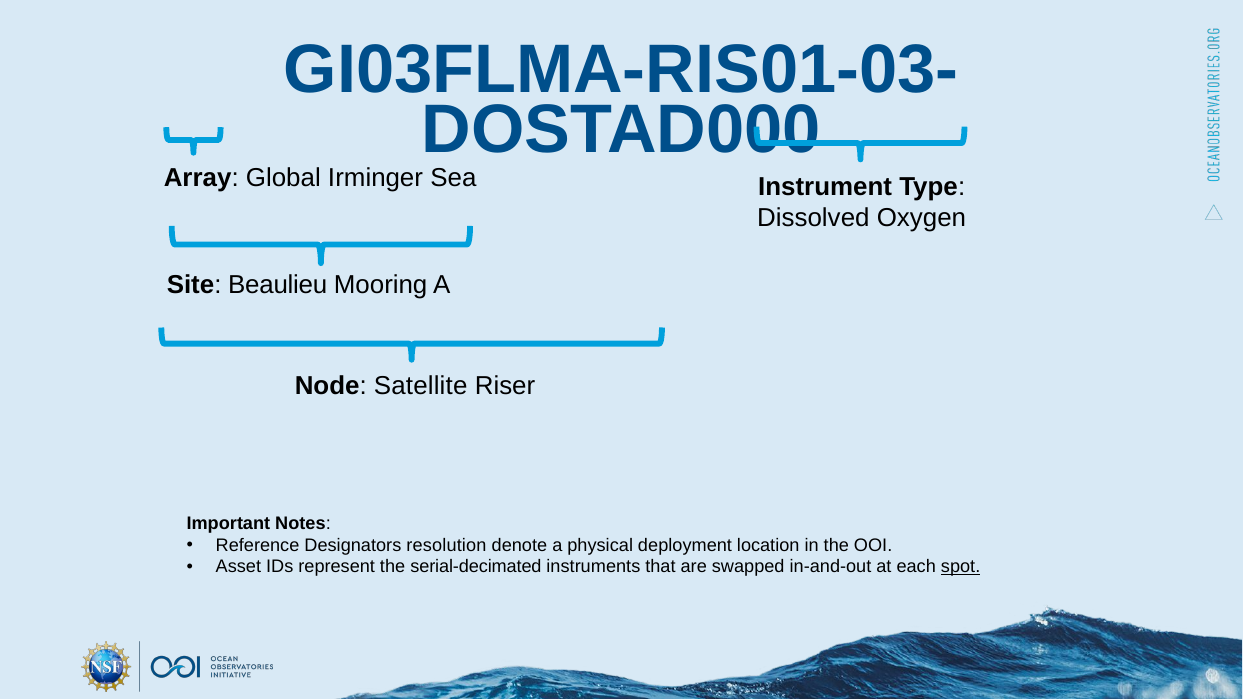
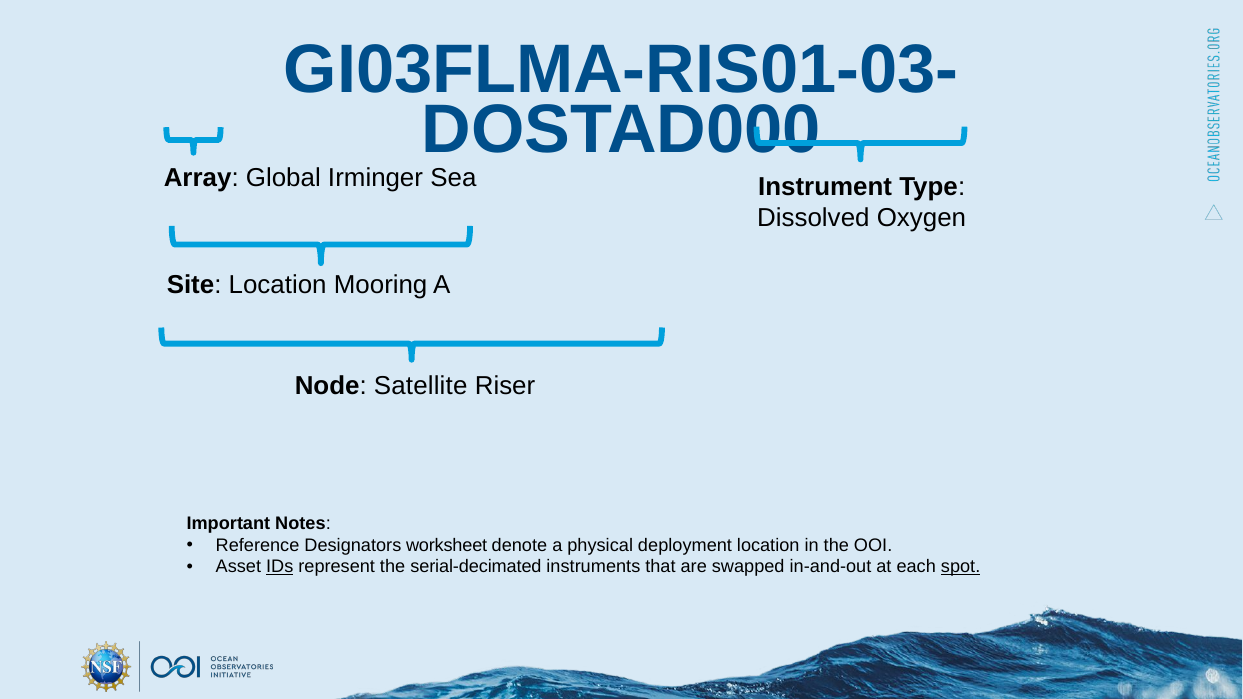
Site Beaulieu: Beaulieu -> Location
resolution: resolution -> worksheet
IDs underline: none -> present
